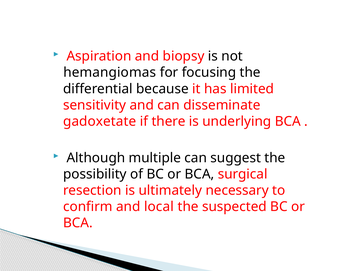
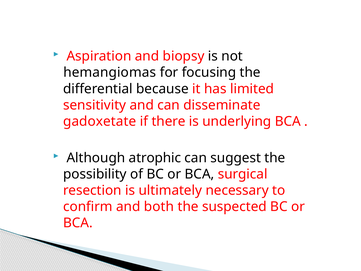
multiple: multiple -> atrophic
local: local -> both
